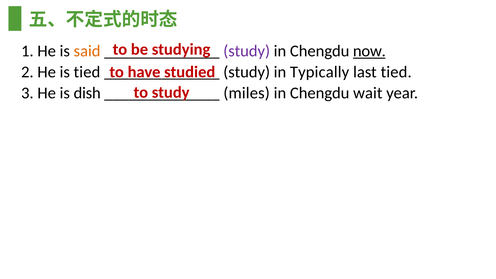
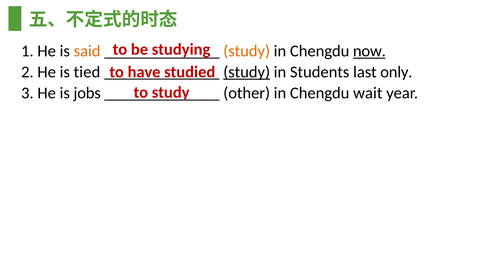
study at (247, 51) colour: purple -> orange
study at (247, 72) underline: none -> present
Typically: Typically -> Students
last tied: tied -> only
dish: dish -> jobs
miles: miles -> other
